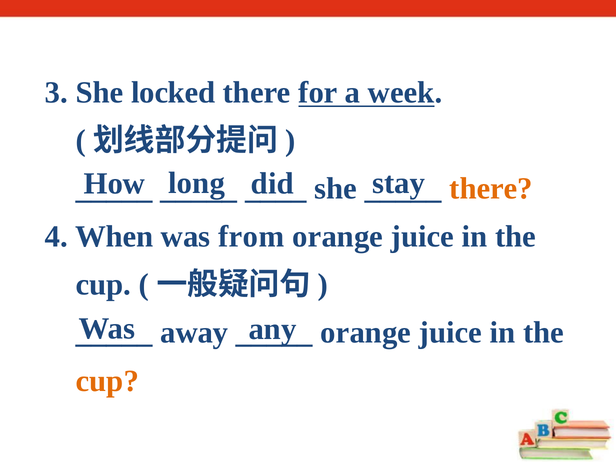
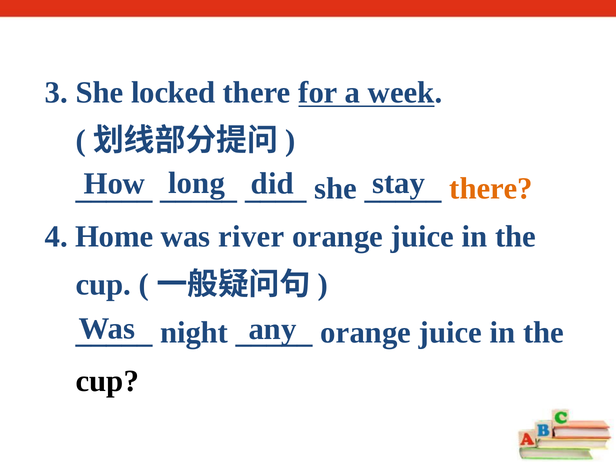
When: When -> Home
from: from -> river
away: away -> night
cup at (107, 381) colour: orange -> black
